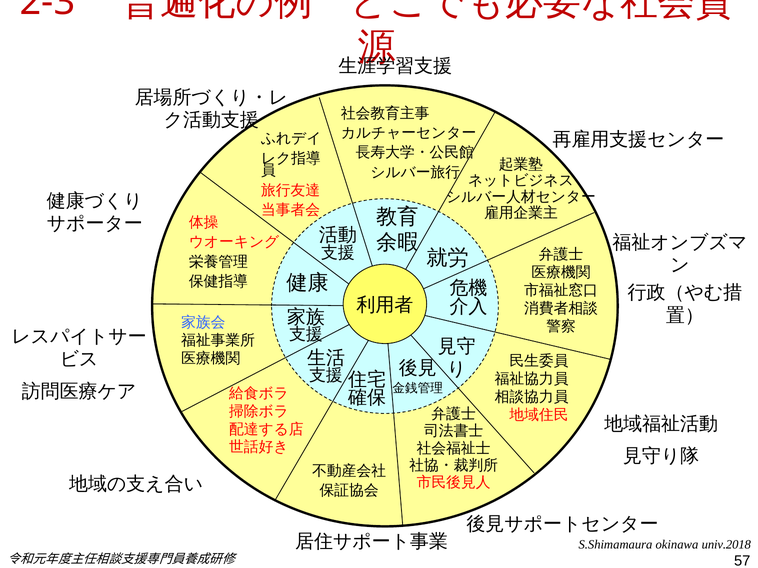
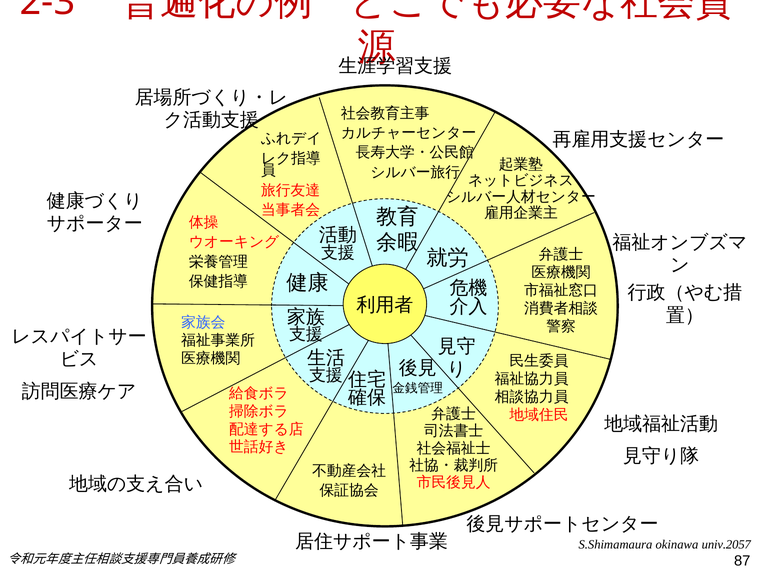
univ.2018: univ.2018 -> univ.2057
57: 57 -> 87
